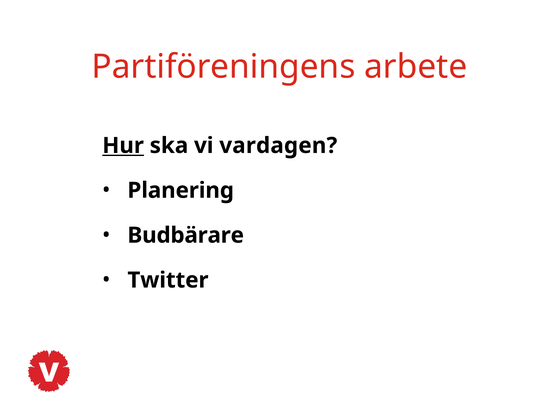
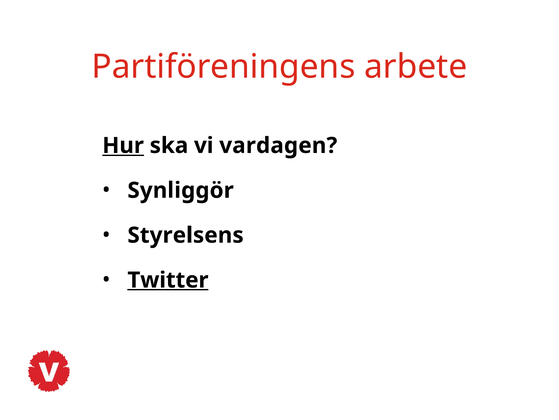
Planering: Planering -> Synliggör
Budbärare: Budbärare -> Styrelsens
Twitter underline: none -> present
